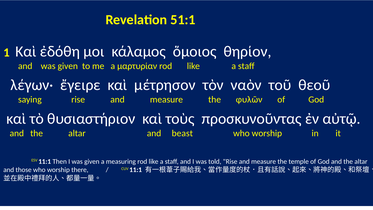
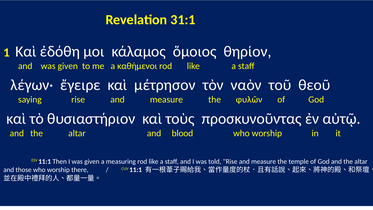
51:1: 51:1 -> 31:1
μαρτυρίαν: μαρτυρίαν -> καθήμενοι
beast: beast -> blood
